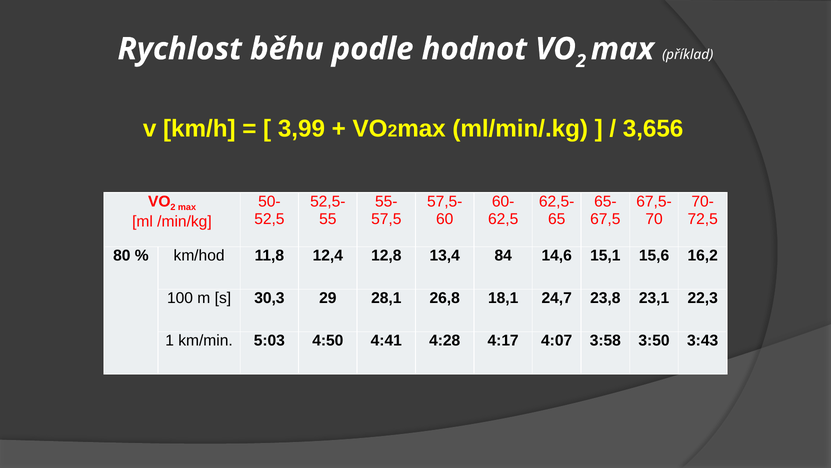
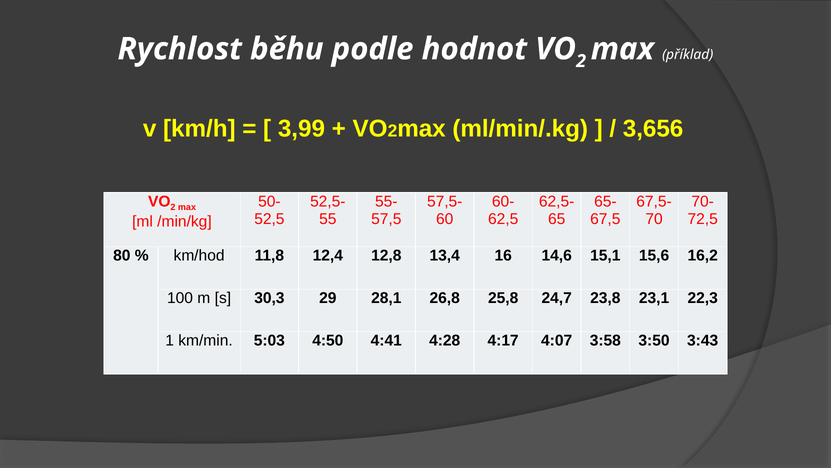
84: 84 -> 16
18,1: 18,1 -> 25,8
